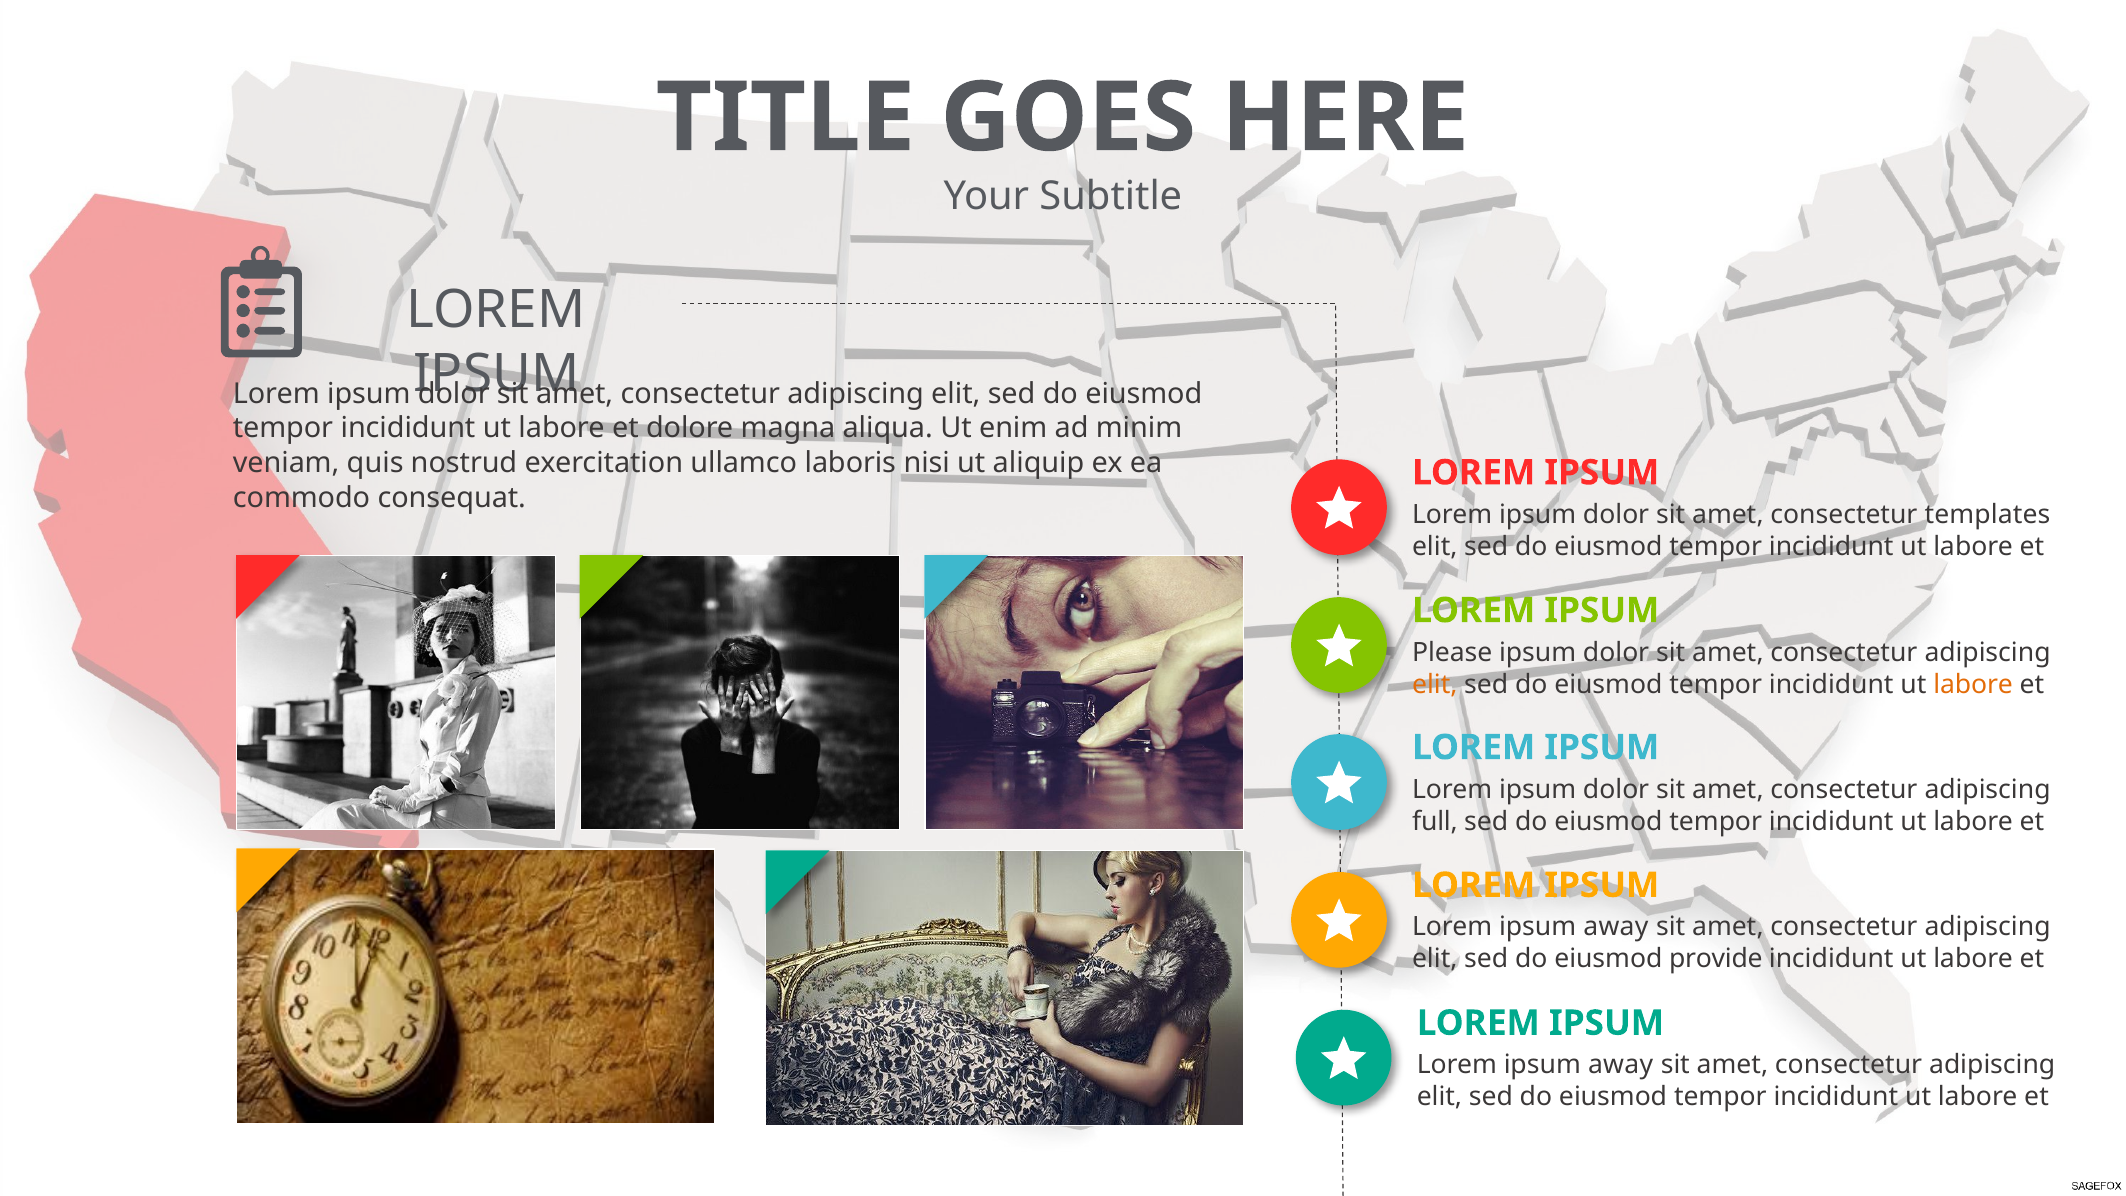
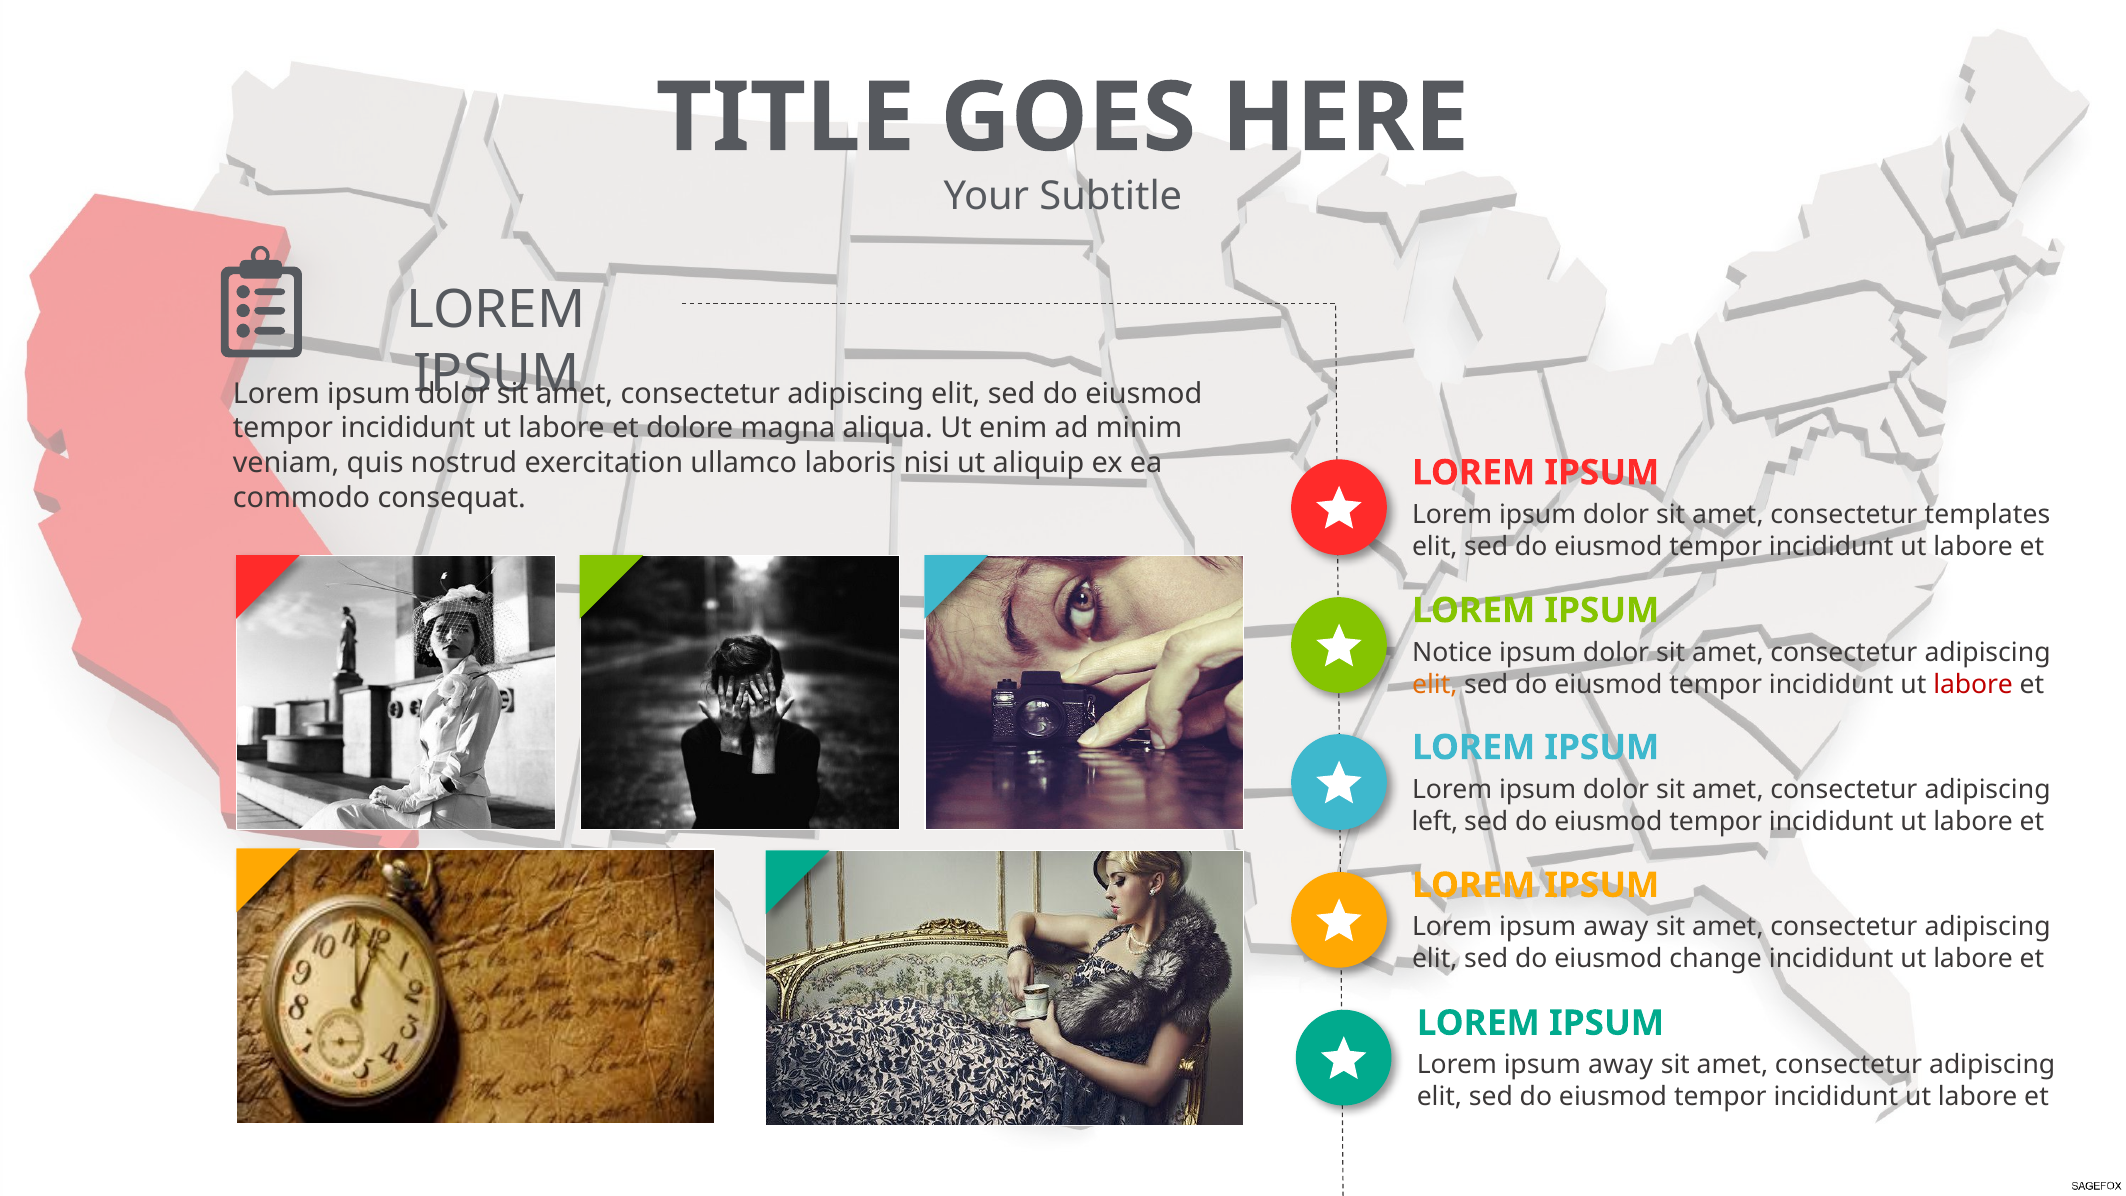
Please: Please -> Notice
labore at (1973, 684) colour: orange -> red
full: full -> left
provide: provide -> change
